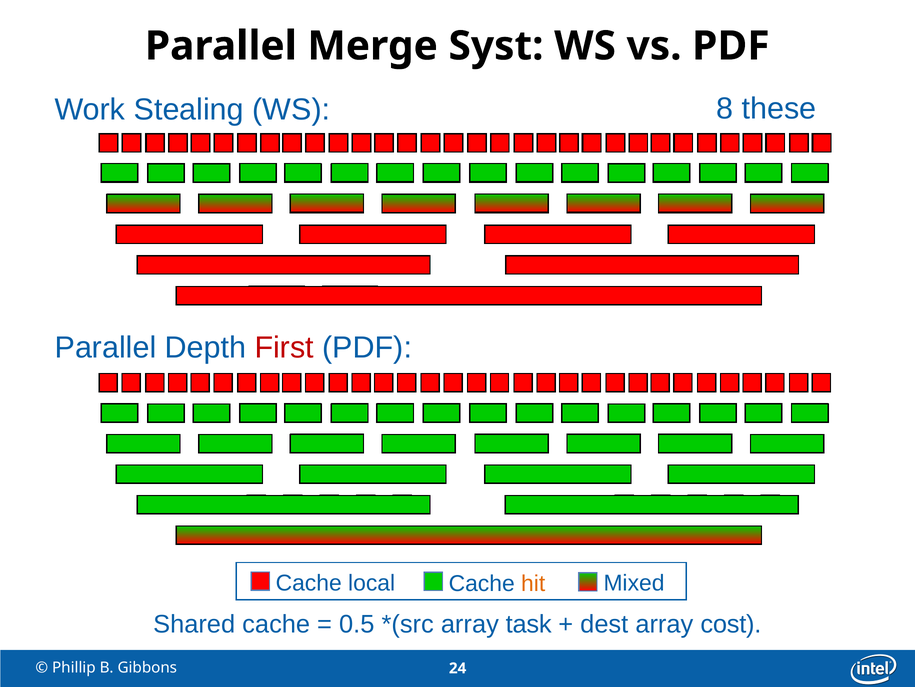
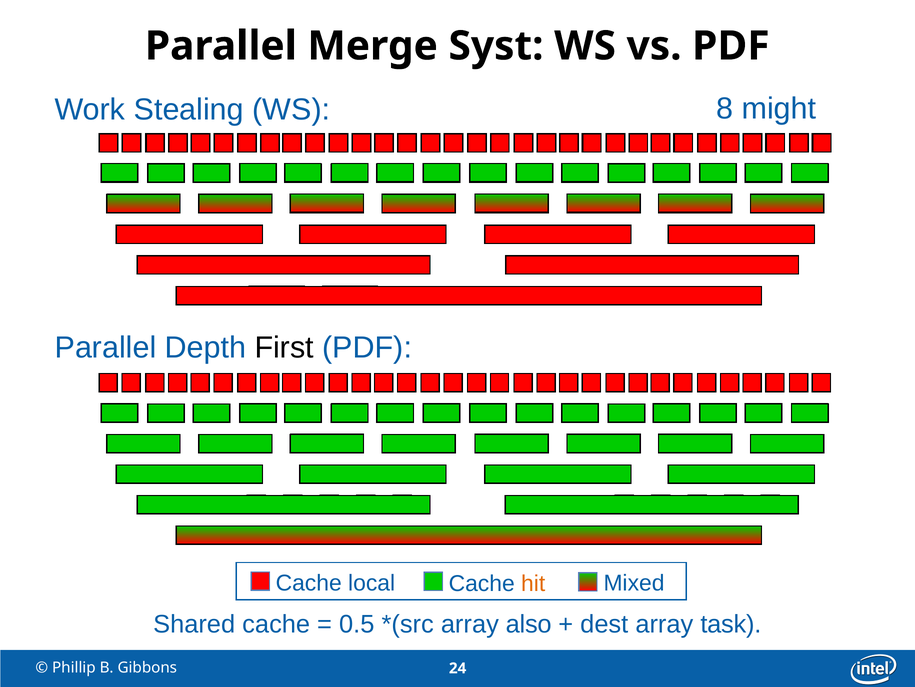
these: these -> might
First colour: red -> black
task: task -> also
cost: cost -> task
